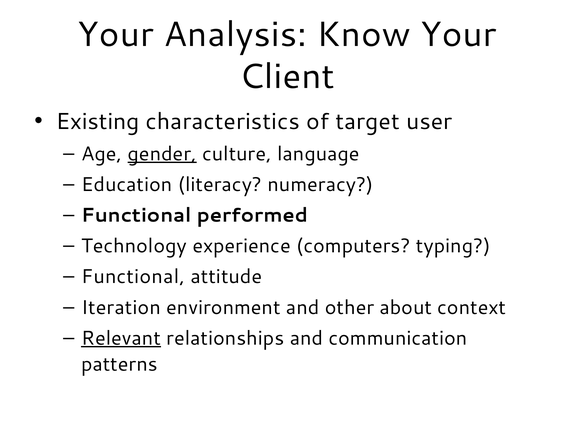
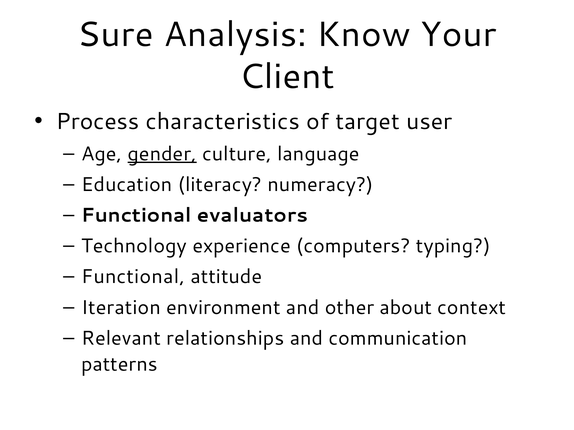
Your at (115, 35): Your -> Sure
Existing: Existing -> Process
performed: performed -> evaluators
Relevant underline: present -> none
